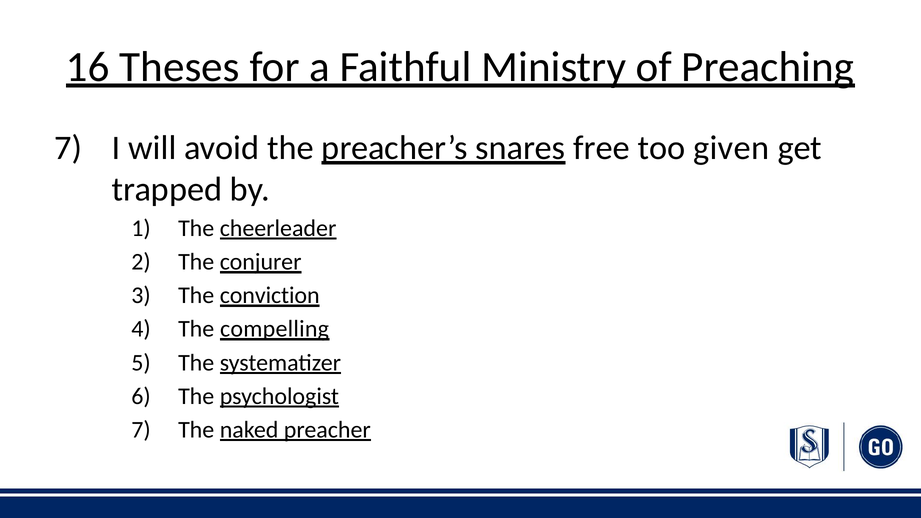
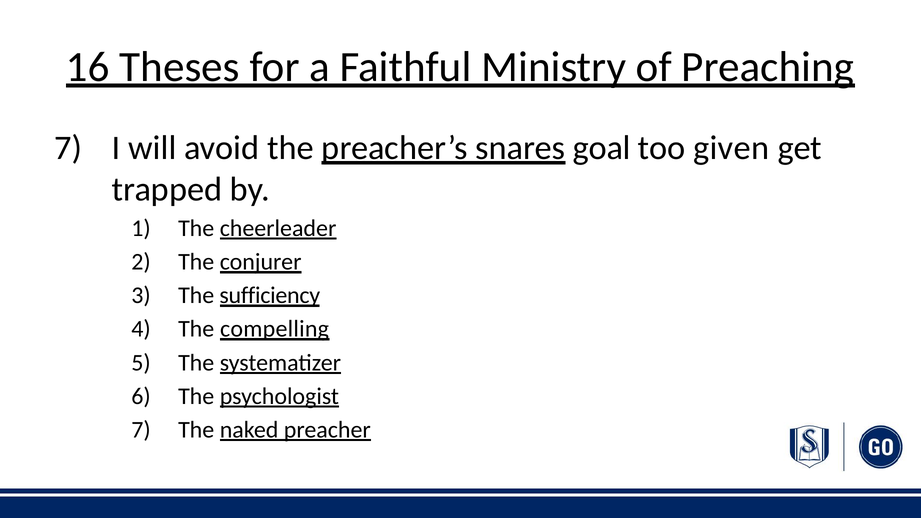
free: free -> goal
conviction: conviction -> sufficiency
